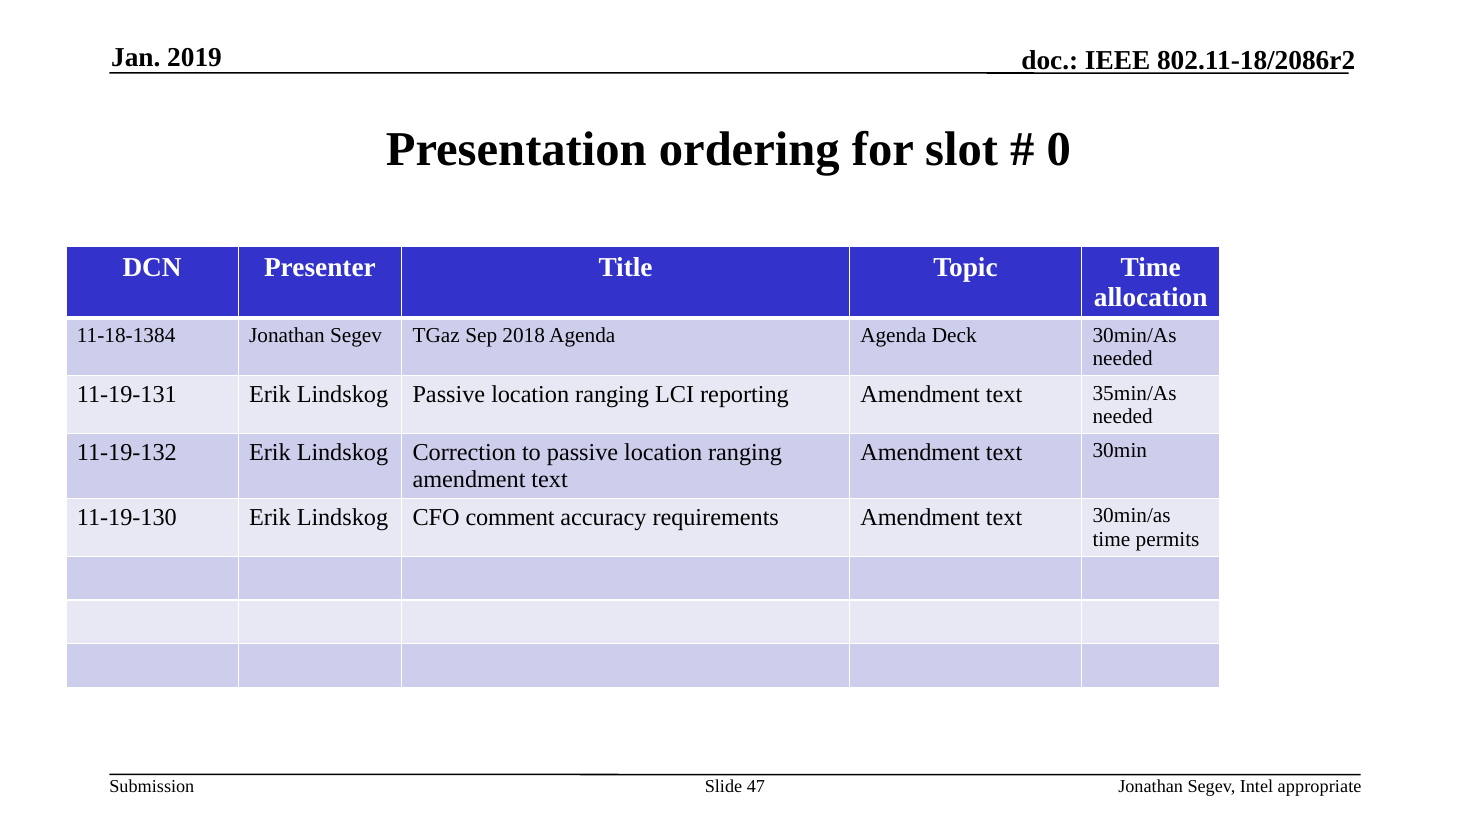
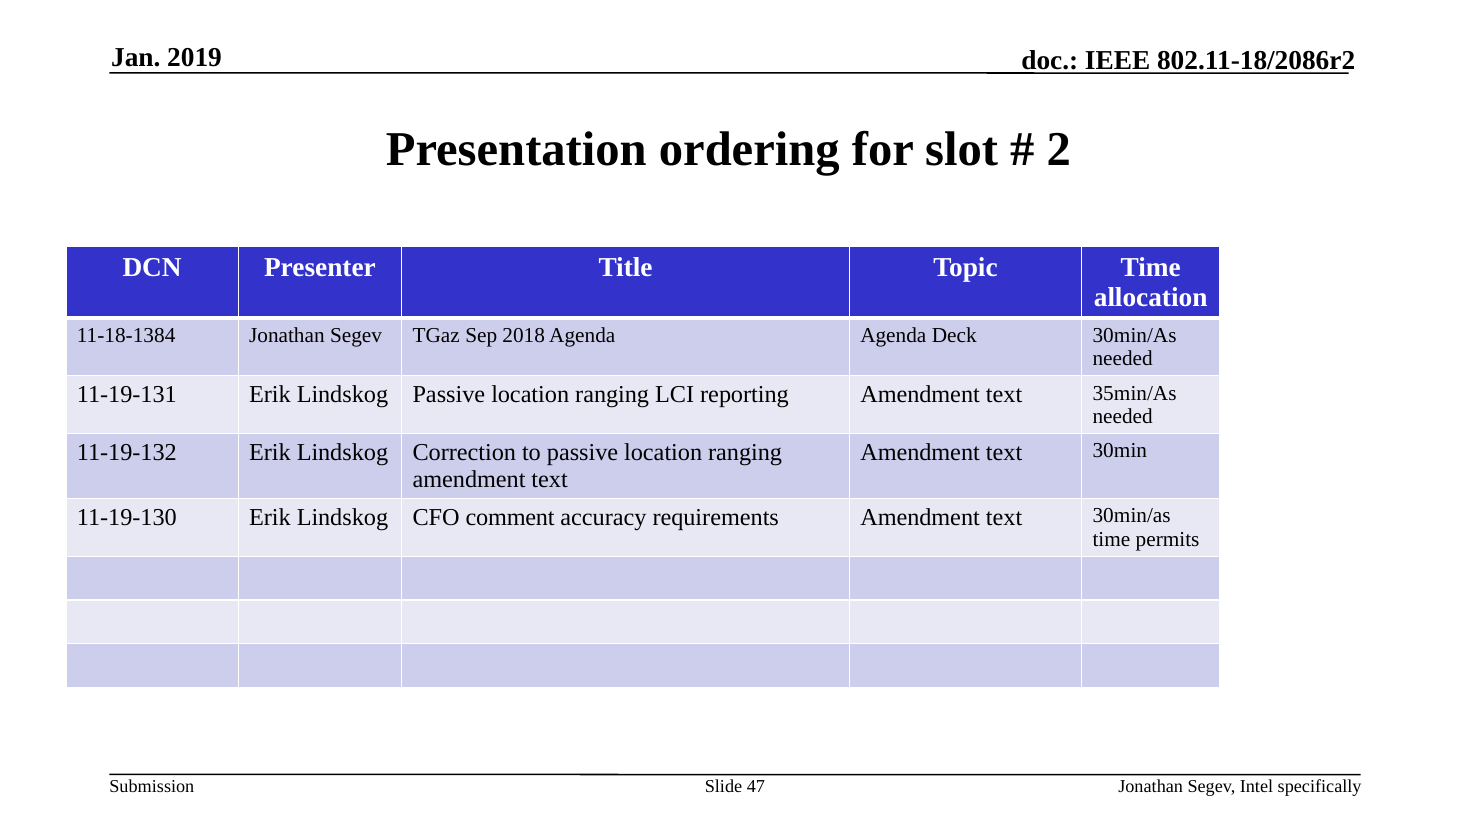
0: 0 -> 2
appropriate: appropriate -> specifically
